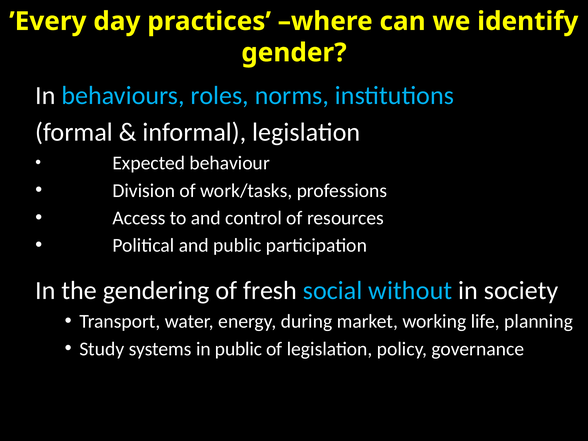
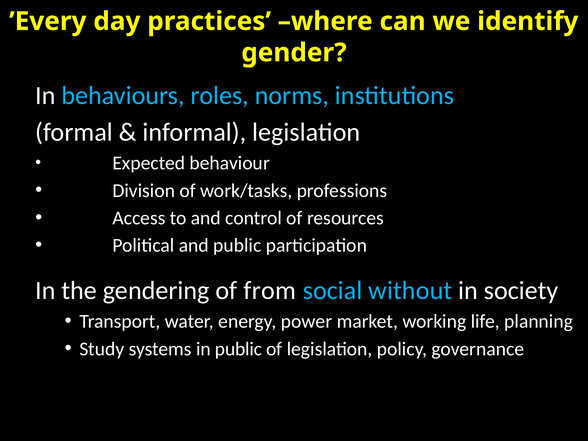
fresh: fresh -> from
during: during -> power
